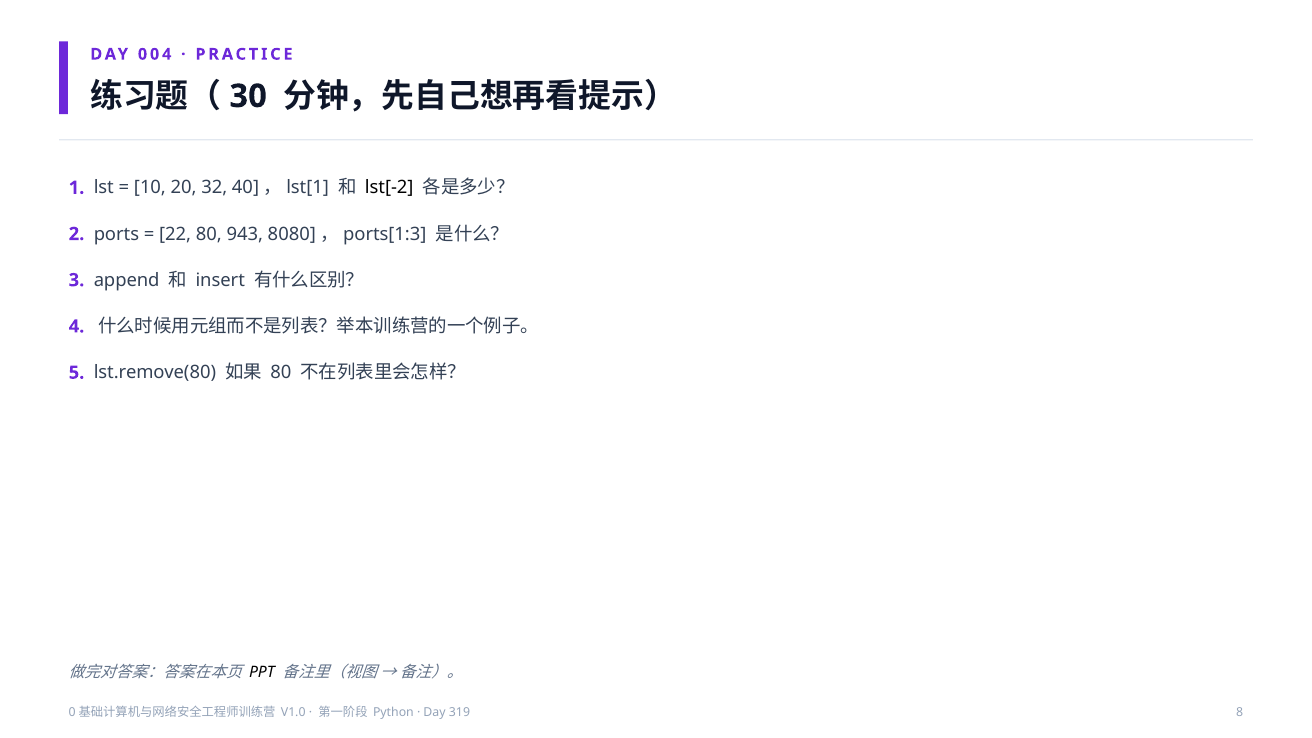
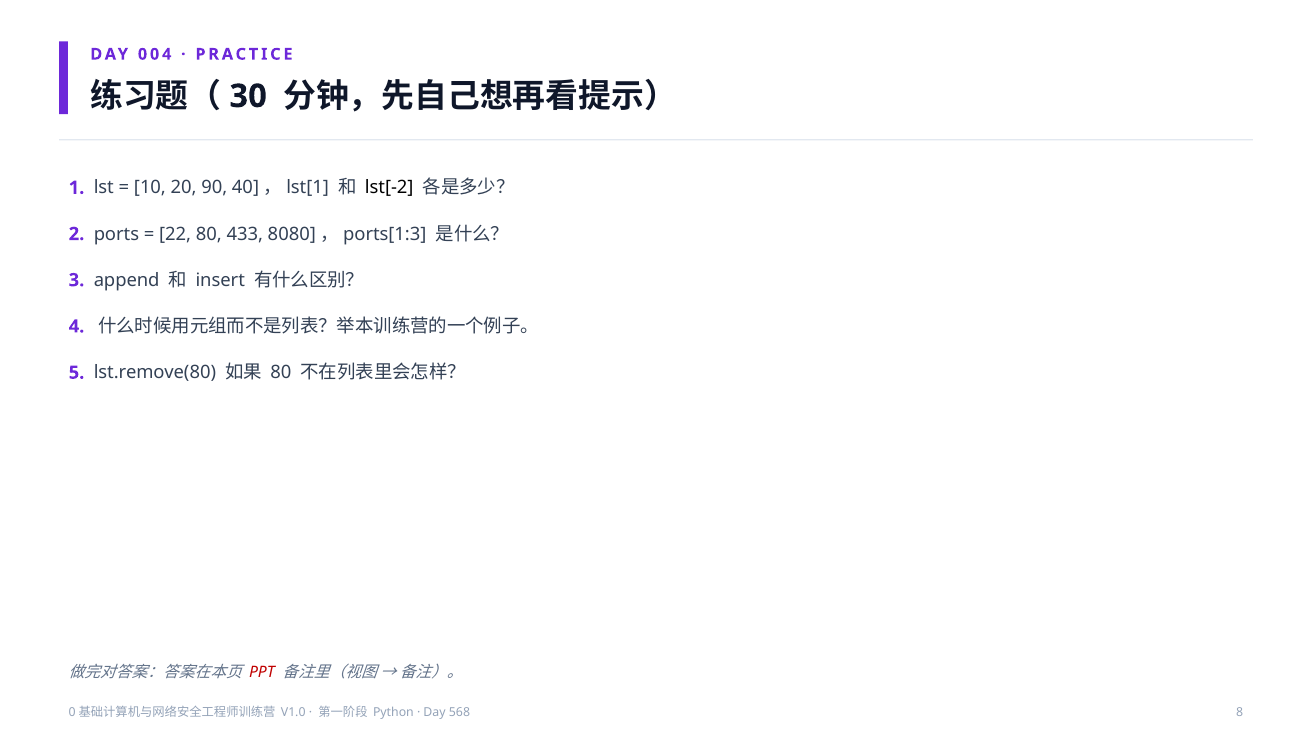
32: 32 -> 90
943: 943 -> 433
PPT colour: black -> red
319: 319 -> 568
